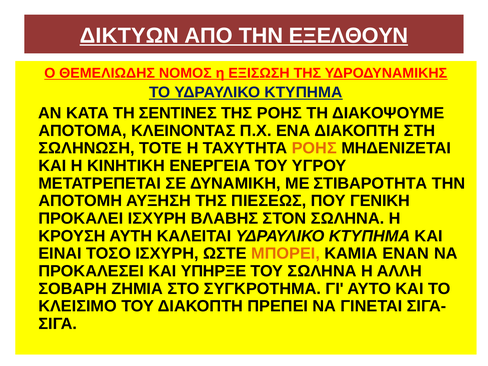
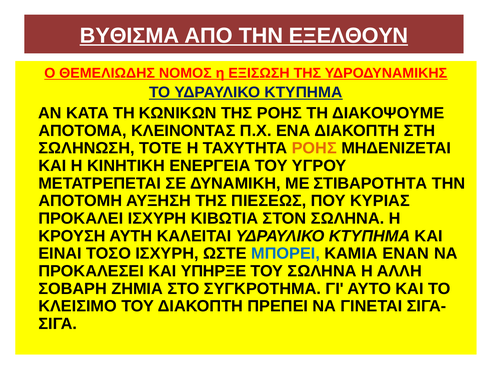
ΔΙΚΤΥΩΝ: ΔΙΚΤΥΩΝ -> ΒΥΘΙΣΜΑ
ΣΕΝΤΙΝΕΣ: ΣΕΝΤΙΝΕΣ -> ΚΩΝΙΚΩΝ
ΓΕΝΙΚΗ: ΓΕΝΙΚΗ -> ΚΥΡΙΑΣ
ΒΛΑΒΗΣ: ΒΛΑΒΗΣ -> ΚΙΒΩΤΙΑ
ΜΠΟΡΕΙ colour: orange -> blue
